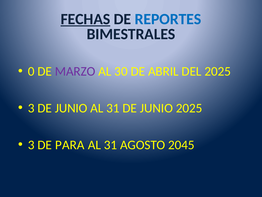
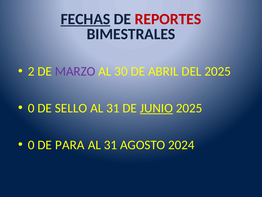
REPORTES colour: blue -> red
0: 0 -> 2
3 at (31, 108): 3 -> 0
JUNIO at (71, 108): JUNIO -> SELLO
JUNIO at (156, 108) underline: none -> present
3 at (31, 145): 3 -> 0
2045: 2045 -> 2024
